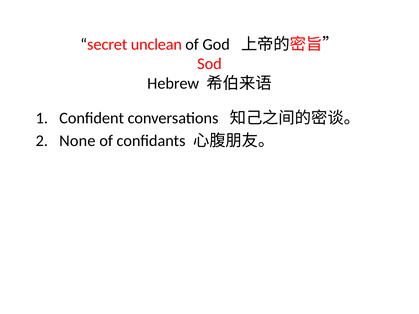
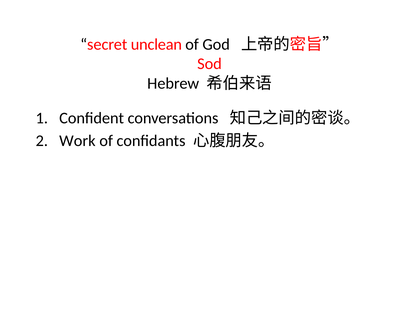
None: None -> Work
